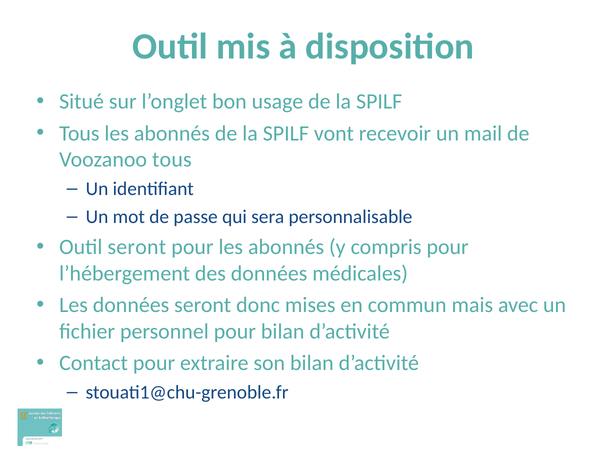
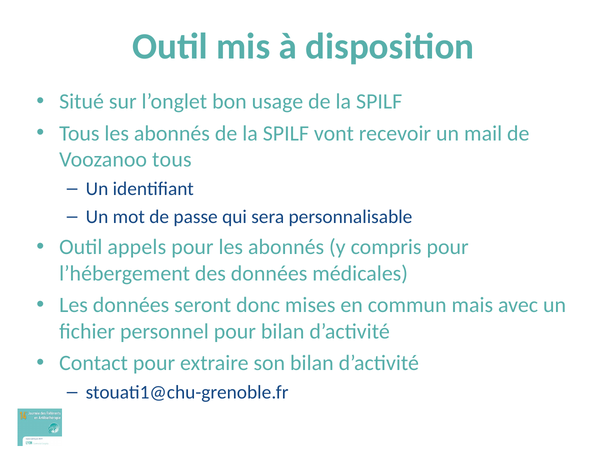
Outil seront: seront -> appels
